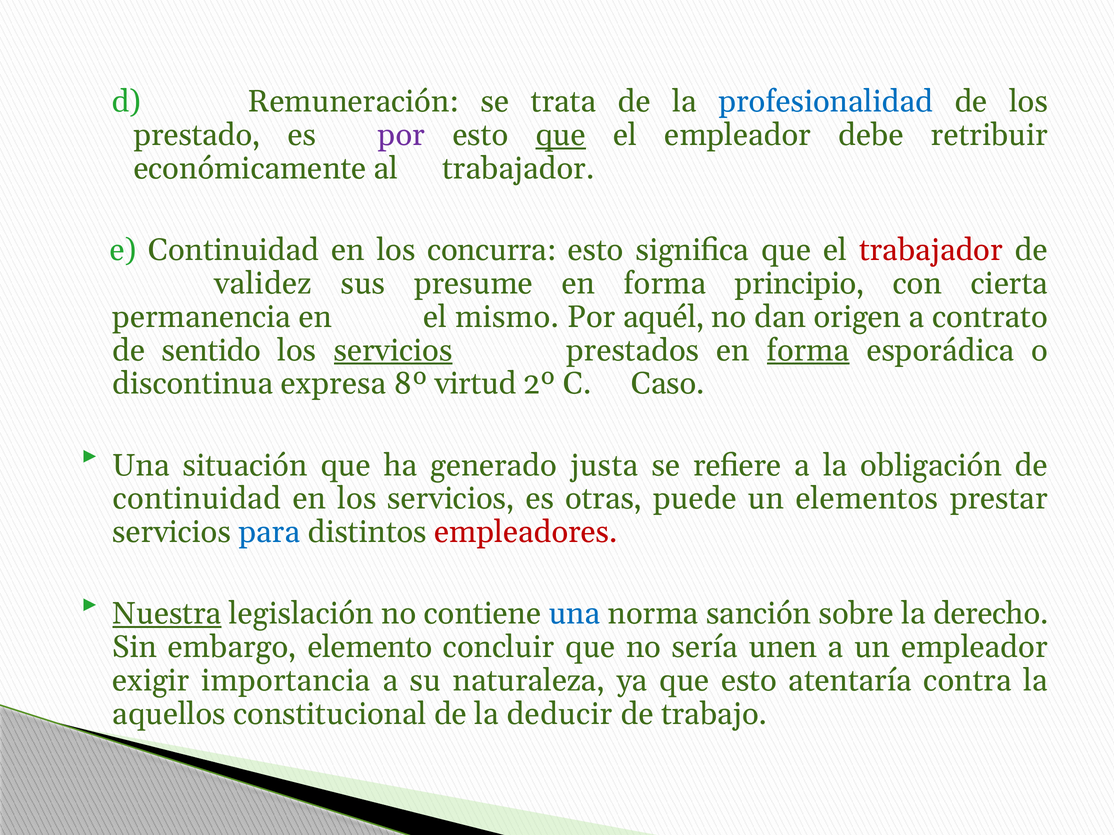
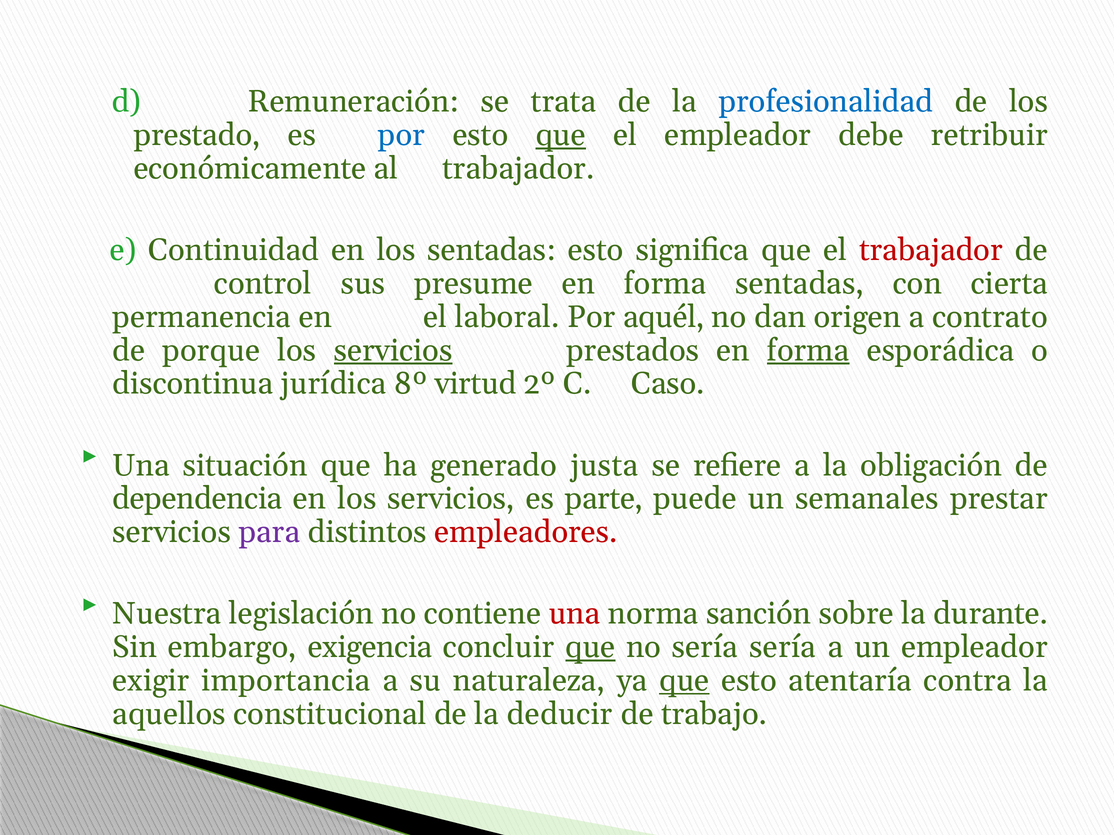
por at (401, 135) colour: purple -> blue
los concurra: concurra -> sentadas
validez: validez -> control
forma principio: principio -> sentadas
mismo: mismo -> laboral
sentido: sentido -> porque
expresa: expresa -> jurídica
continuidad at (197, 499): continuidad -> dependencia
otras: otras -> parte
elementos: elementos -> semanales
para colour: blue -> purple
Nuestra underline: present -> none
una at (574, 614) colour: blue -> red
derecho: derecho -> durante
elemento: elemento -> exigencia
que at (590, 647) underline: none -> present
sería unen: unen -> sería
que at (684, 681) underline: none -> present
